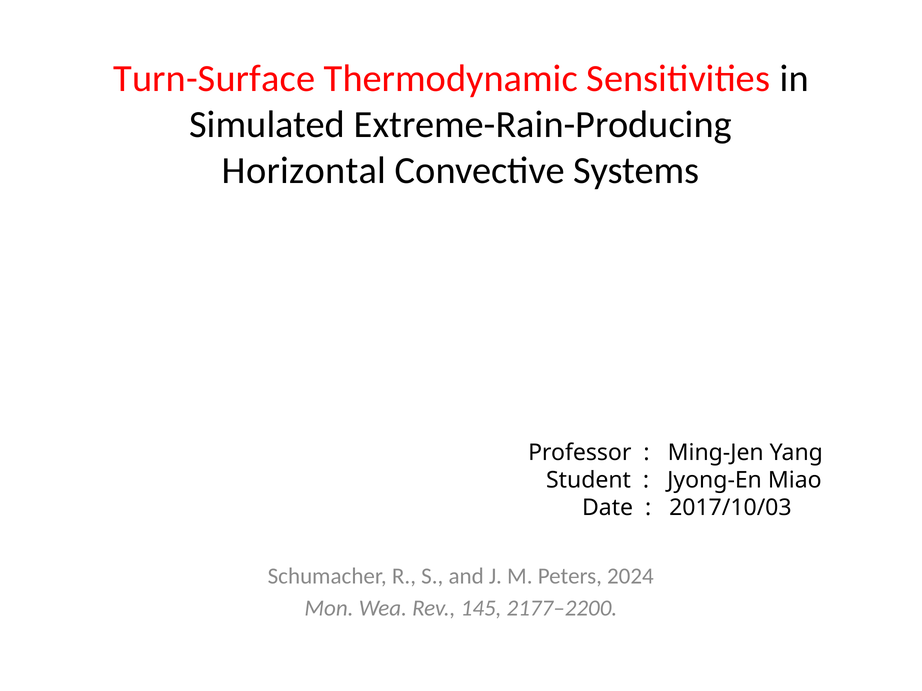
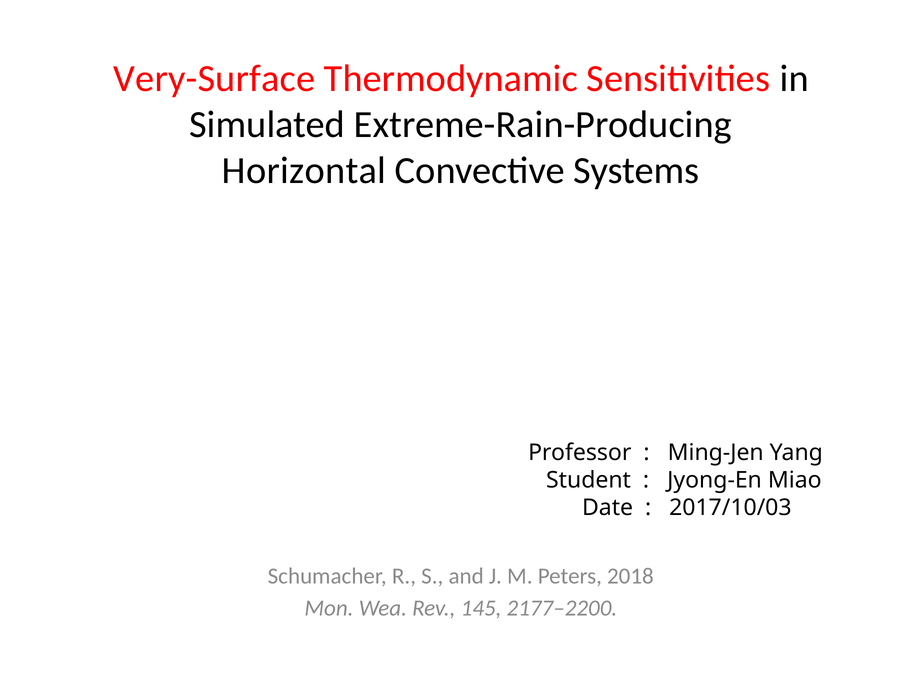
Turn-Surface: Turn-Surface -> Very-Surface
2024: 2024 -> 2018
